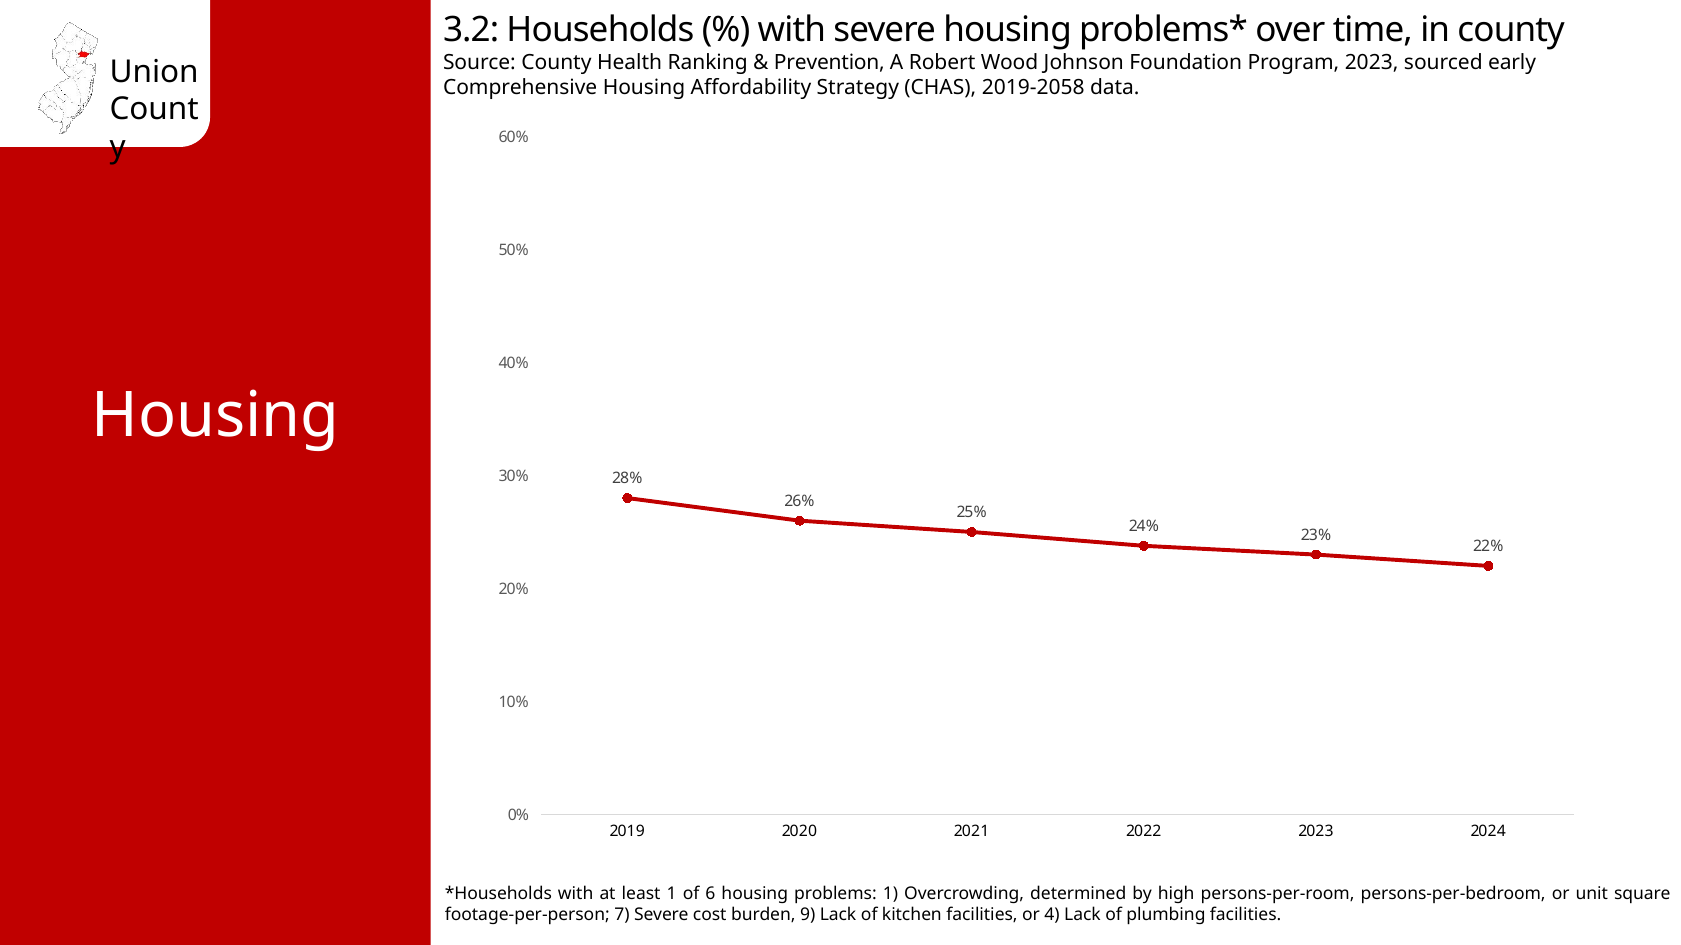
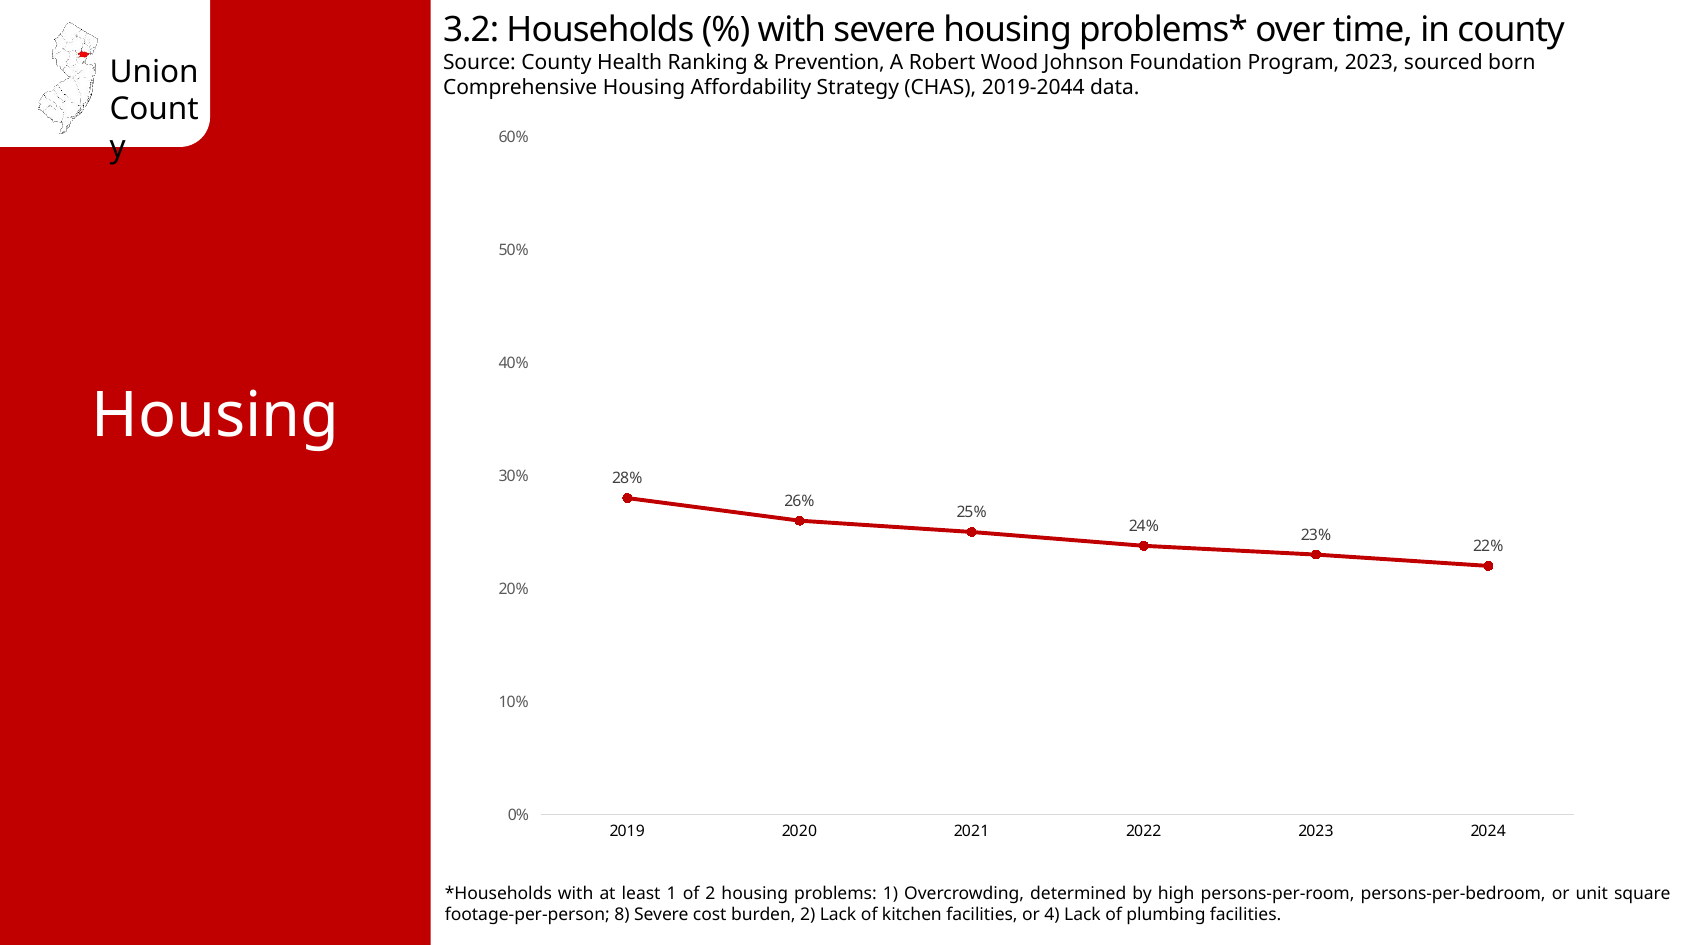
early: early -> born
2019-2058: 2019-2058 -> 2019-2044
of 6: 6 -> 2
7: 7 -> 8
burden 9: 9 -> 2
